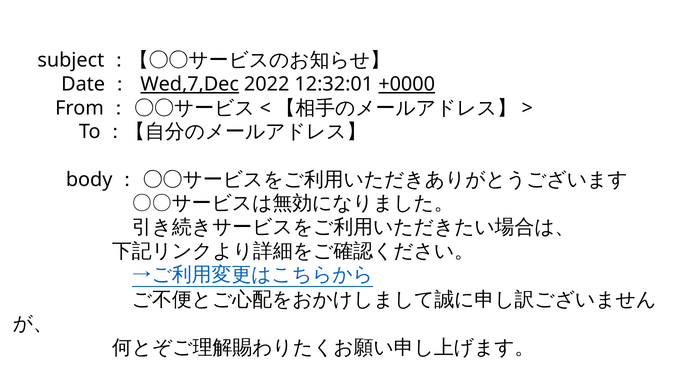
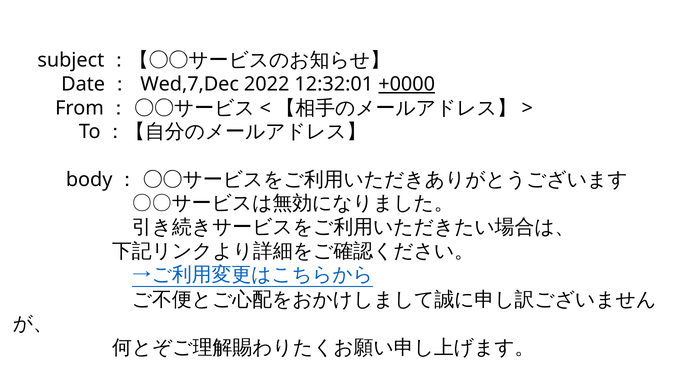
Wed,7,Dec underline: present -> none
